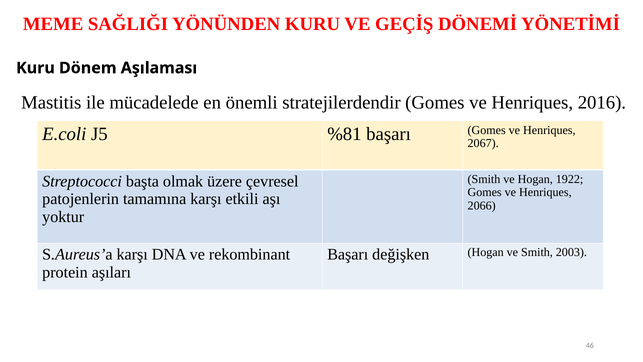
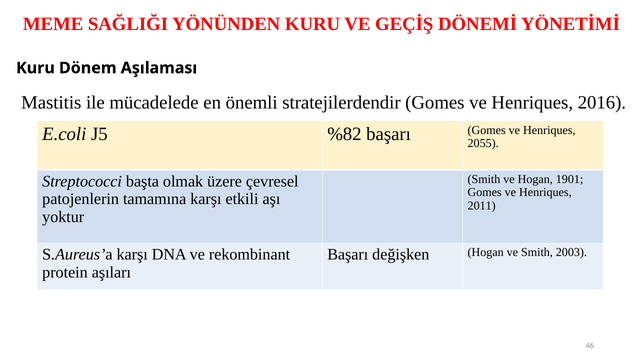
%81: %81 -> %82
2067: 2067 -> 2055
1922: 1922 -> 1901
2066: 2066 -> 2011
